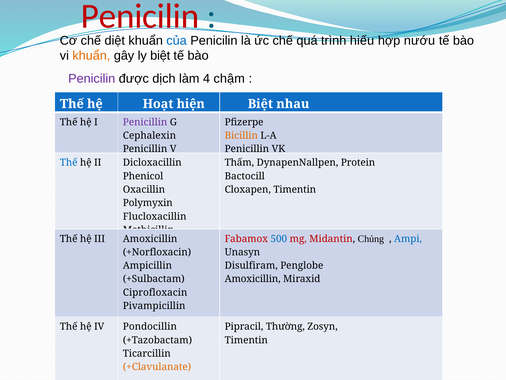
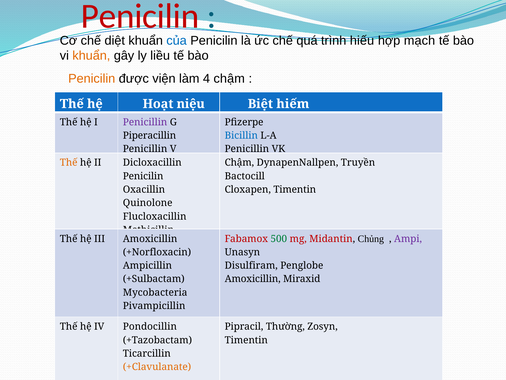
nướu: nướu -> mạch
ly biệt: biệt -> liều
Penicilin at (92, 78) colour: purple -> orange
dịch: dịch -> viện
hiện: hiện -> niệu
nhau: nhau -> hiếm
Cephalexin: Cephalexin -> Piperacillin
Bicillin colour: orange -> blue
Thế at (69, 163) colour: blue -> orange
Thấm at (239, 163): Thấm -> Chậm
Protein: Protein -> Truyền
Phenicol at (143, 176): Phenicol -> Penicilin
Polymyxin: Polymyxin -> Quinolone
500 colour: blue -> green
Ampi colour: blue -> purple
Ciprofloxacin: Ciprofloxacin -> Mycobacteria
